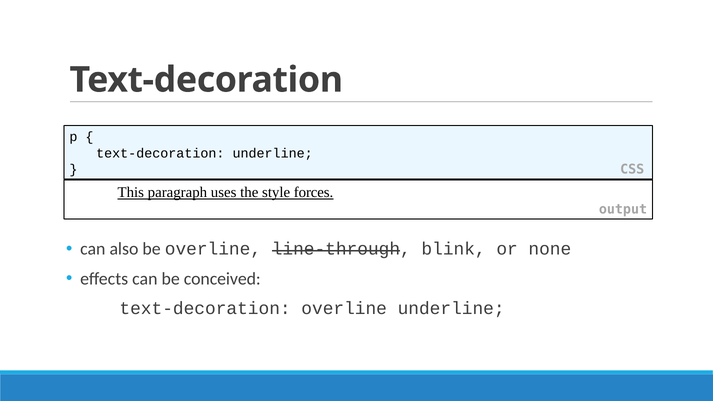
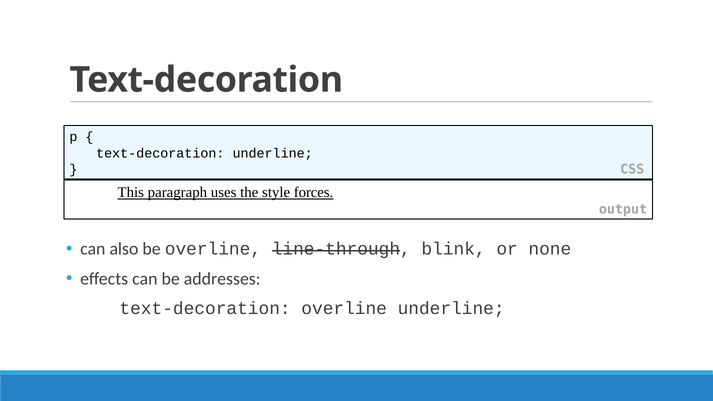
conceived: conceived -> addresses
